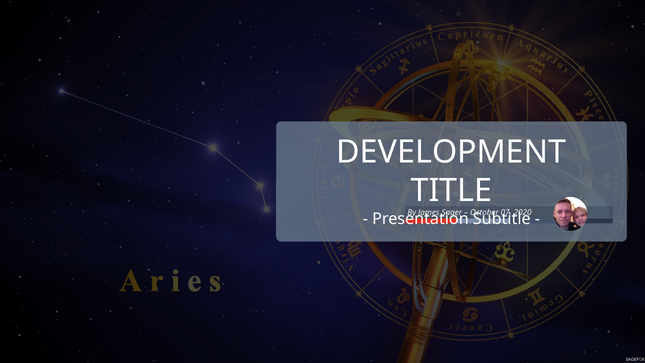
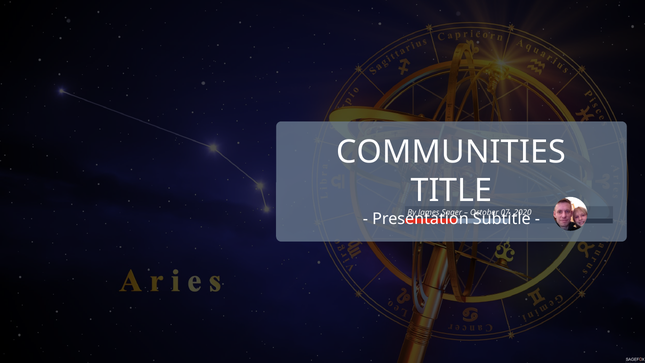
DEVELOPMENT: DEVELOPMENT -> COMMUNITIES
